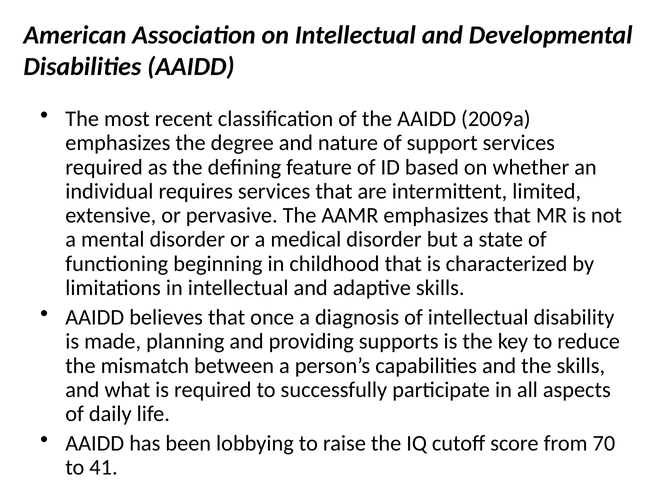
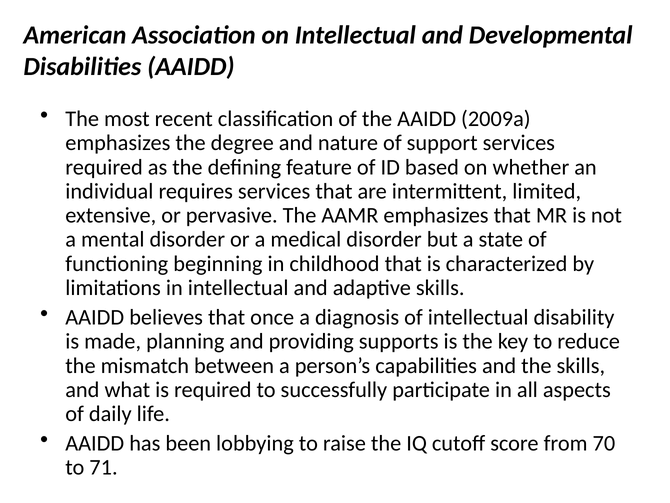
41: 41 -> 71
